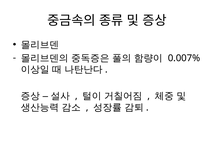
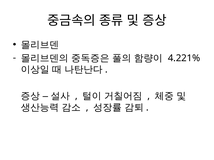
0.007%: 0.007% -> 4.221%
